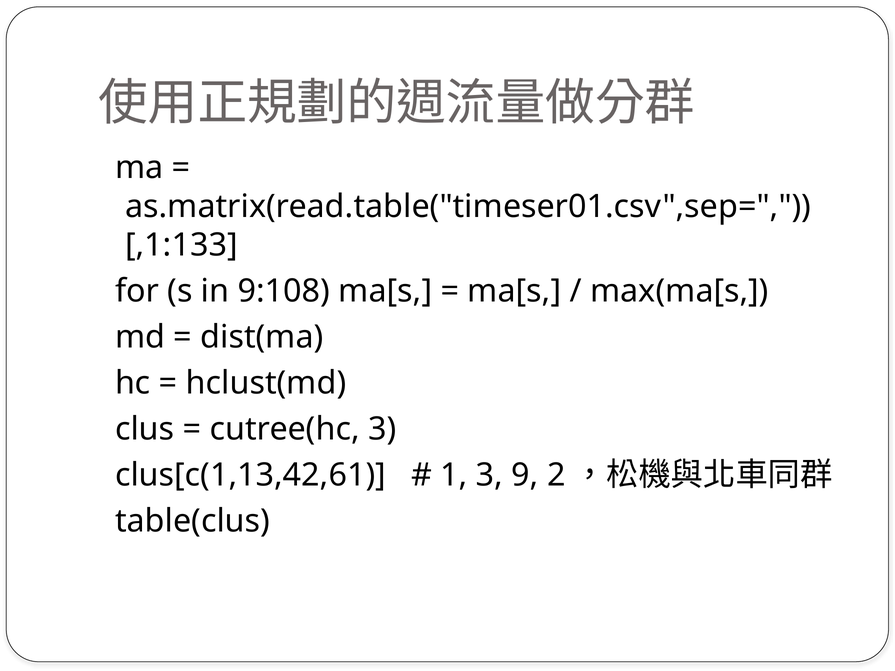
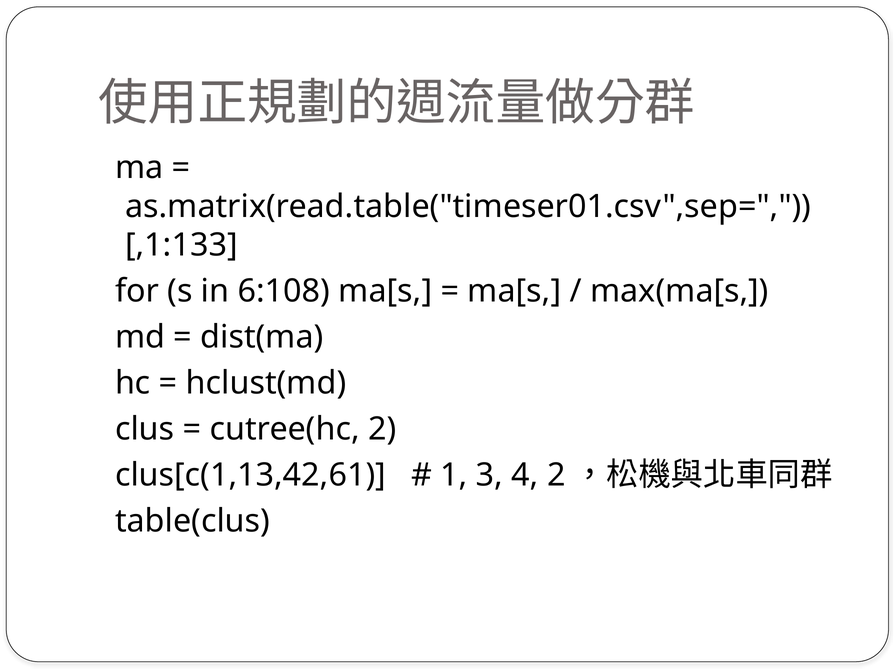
9:108: 9:108 -> 6:108
cutree(hc 3: 3 -> 2
9: 9 -> 4
